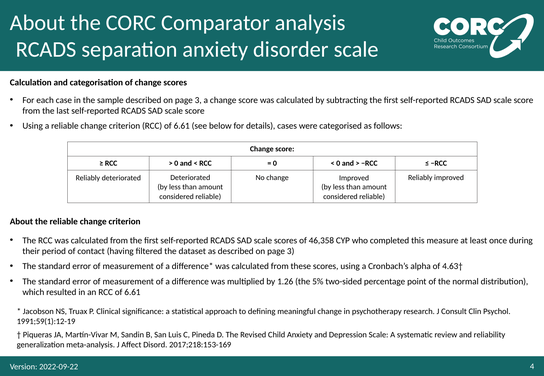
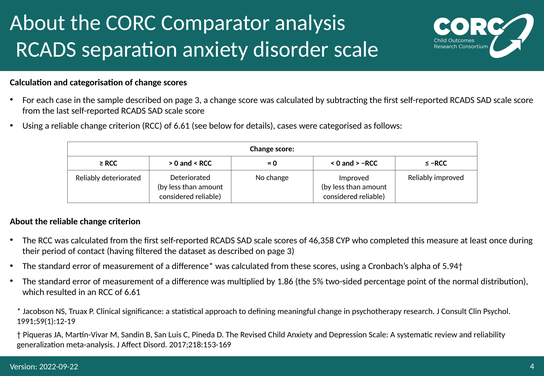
4.63†: 4.63† -> 5.94†
1.26: 1.26 -> 1.86
